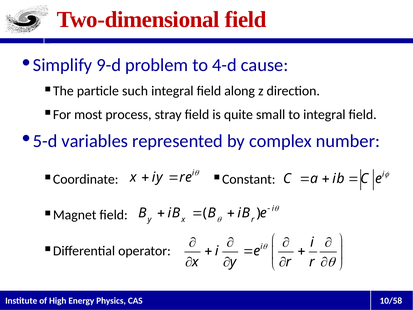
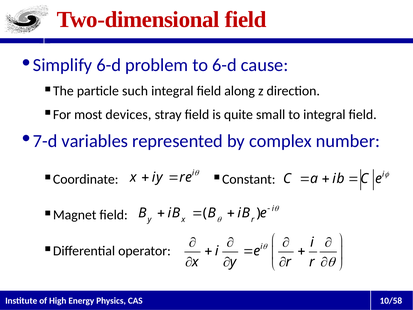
Simplify 9-d: 9-d -> 6-d
to 4-d: 4-d -> 6-d
process: process -> devices
5-d: 5-d -> 7-d
